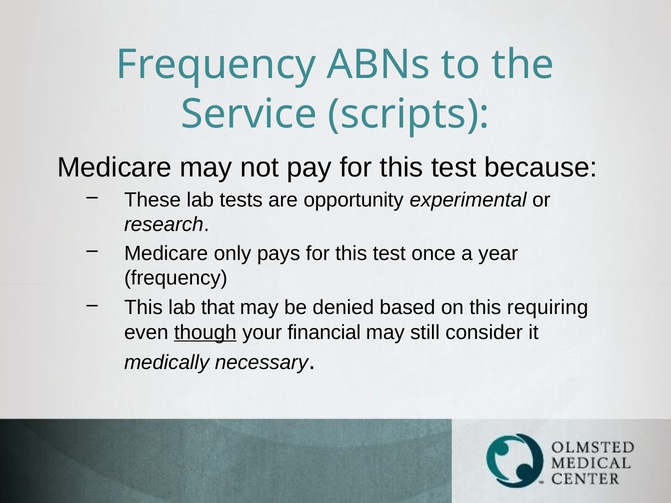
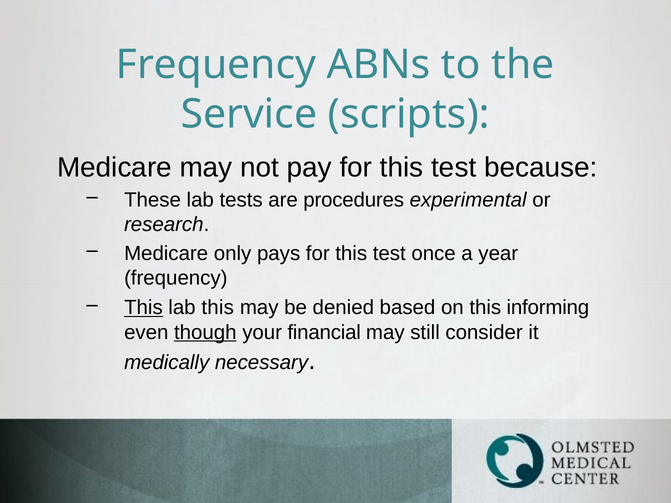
opportunity: opportunity -> procedures
This at (143, 308) underline: none -> present
lab that: that -> this
requiring: requiring -> informing
